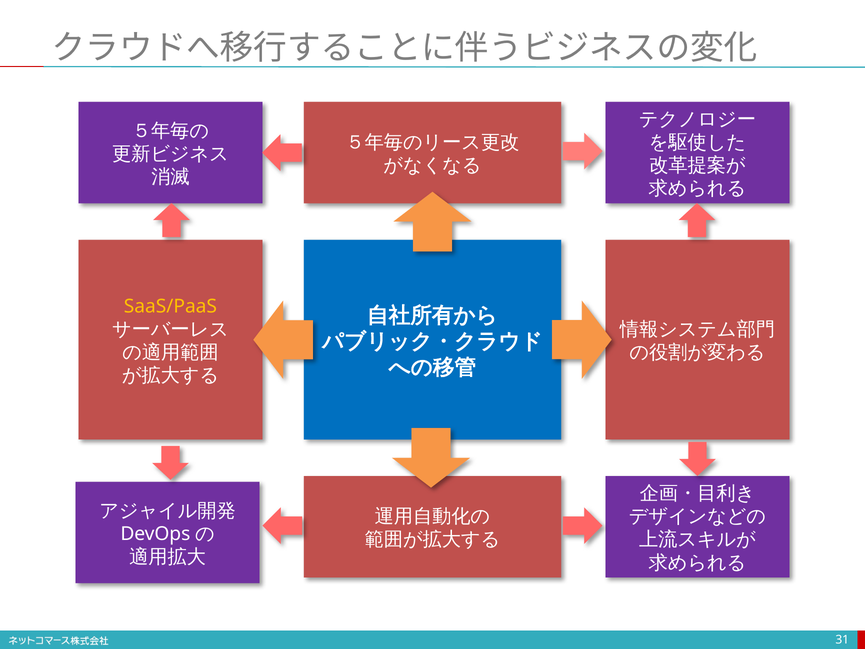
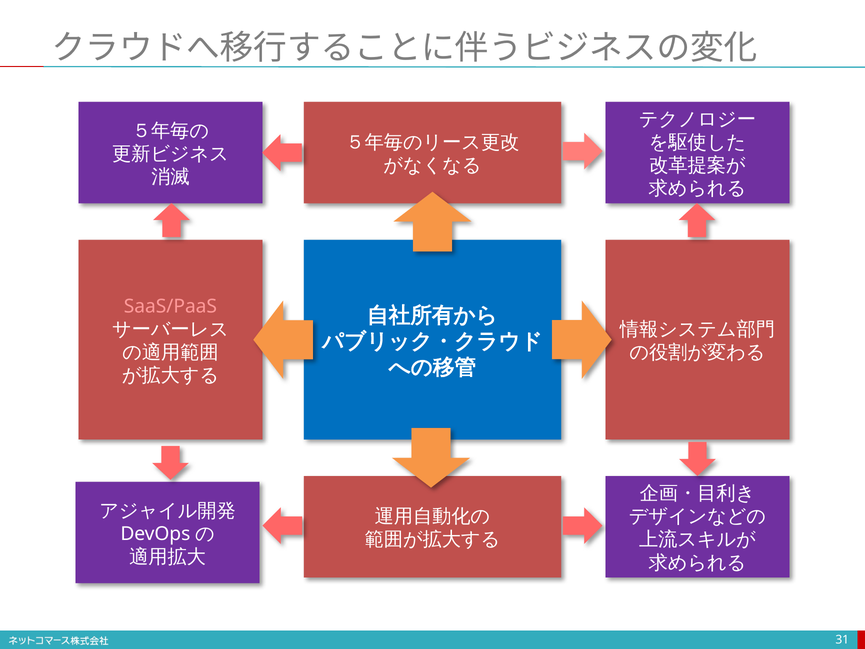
SaaS/PaaS colour: yellow -> pink
